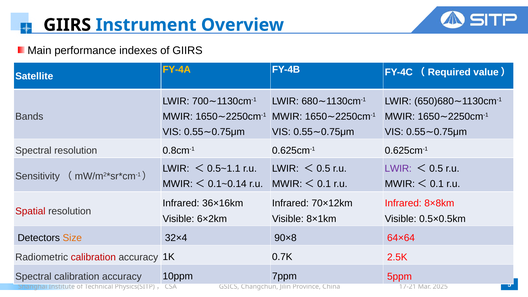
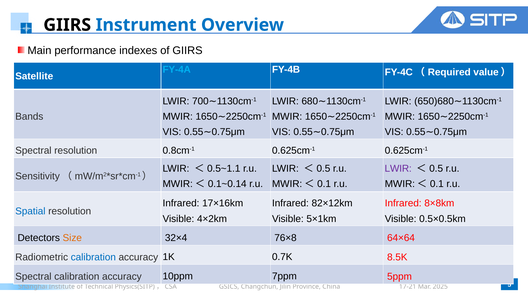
FY-4A colour: yellow -> light blue
36×16km: 36×16km -> 17×16km
70×12km: 70×12km -> 82×12km
Spatial colour: red -> blue
6×2km: 6×2km -> 4×2km
8×1km: 8×1km -> 5×1km
90×8: 90×8 -> 76×8
calibration at (93, 257) colour: red -> blue
2.5K: 2.5K -> 8.5K
